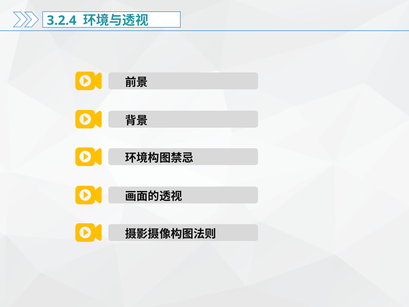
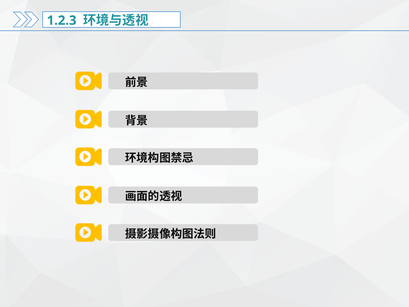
3.2.4: 3.2.4 -> 1.2.3
